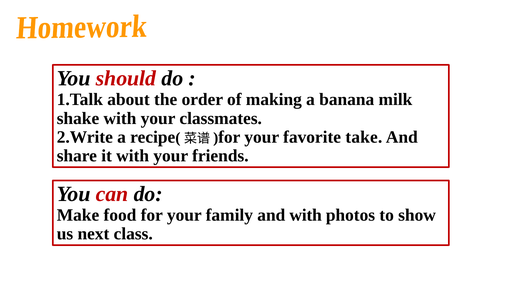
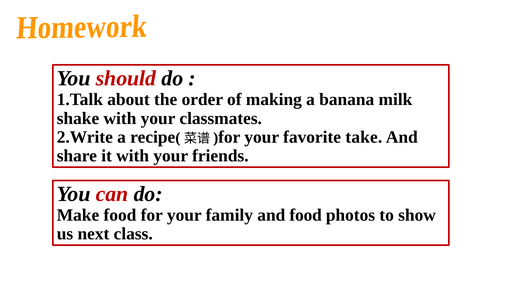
and with: with -> food
